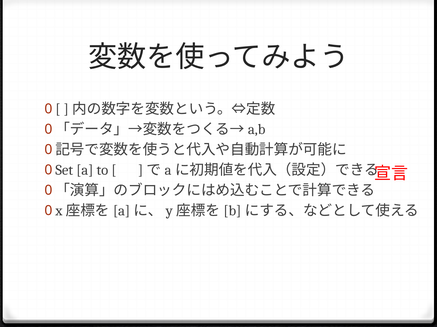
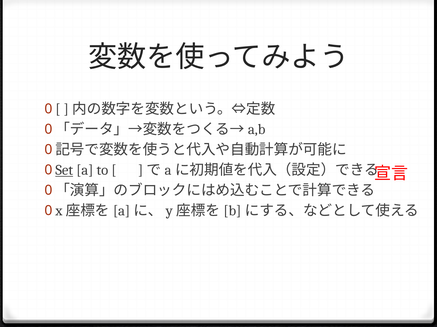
Set underline: none -> present
